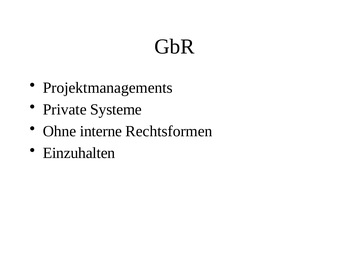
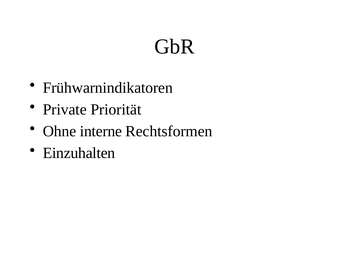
Projektmanagements: Projektmanagements -> Frühwarnindikatoren
Systeme: Systeme -> Priorität
